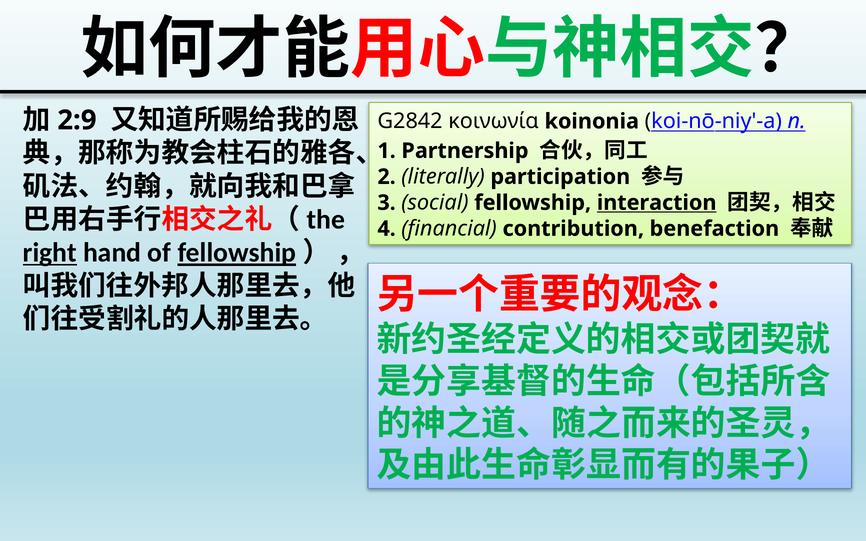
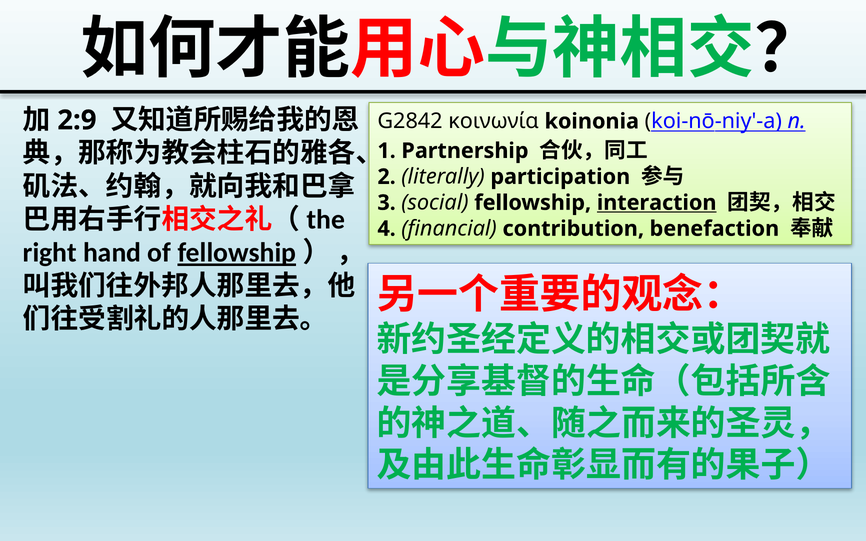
right underline: present -> none
